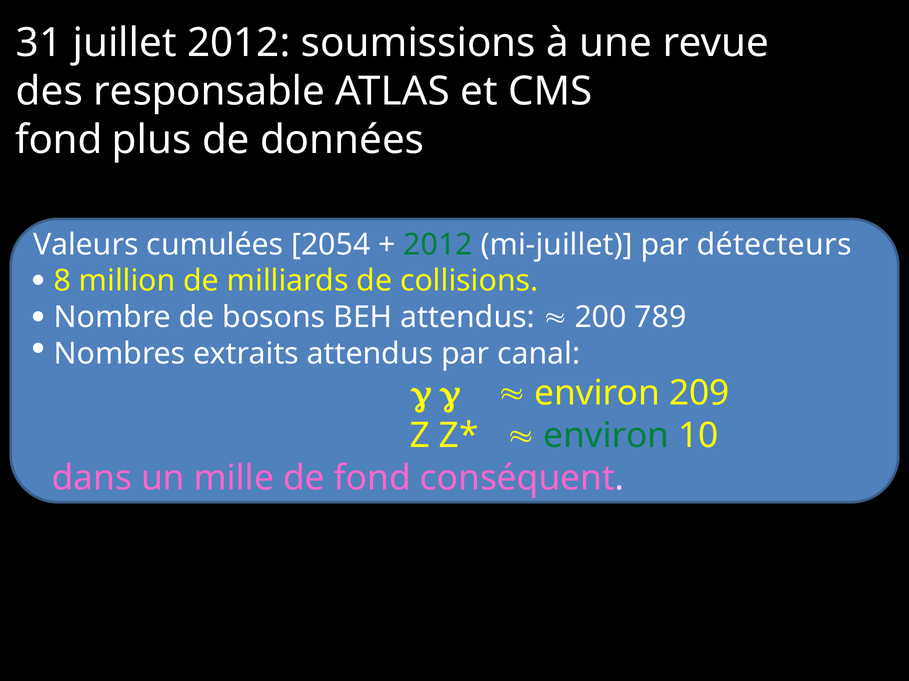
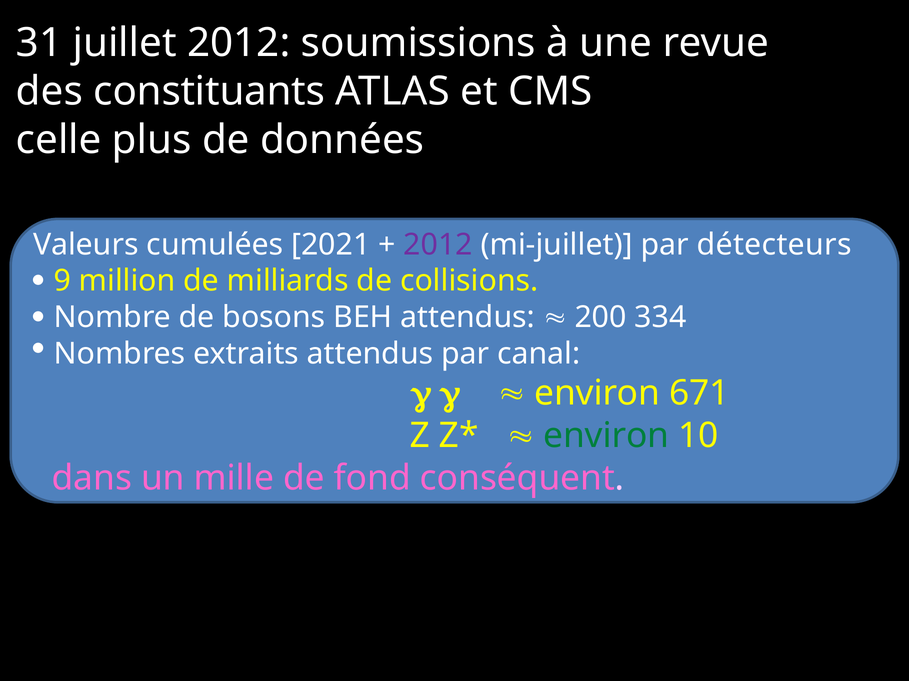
responsable: responsable -> constituants
fond at (59, 140): fond -> celle
2054: 2054 -> 2021
2012 at (438, 245) colour: green -> purple
8: 8 -> 9
789: 789 -> 334
209: 209 -> 671
